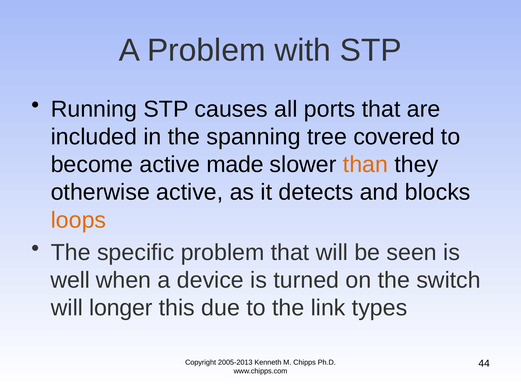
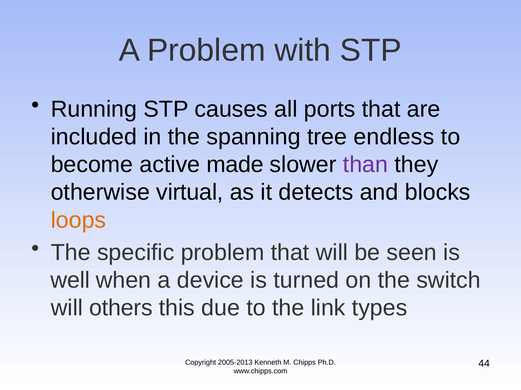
covered: covered -> endless
than colour: orange -> purple
otherwise active: active -> virtual
longer: longer -> others
